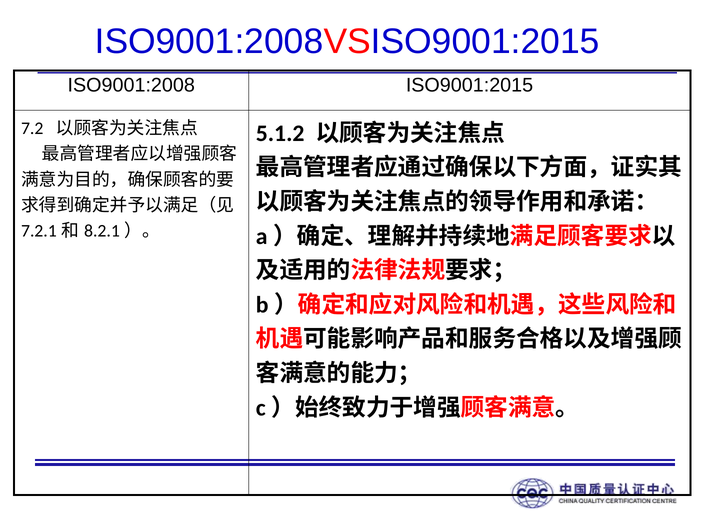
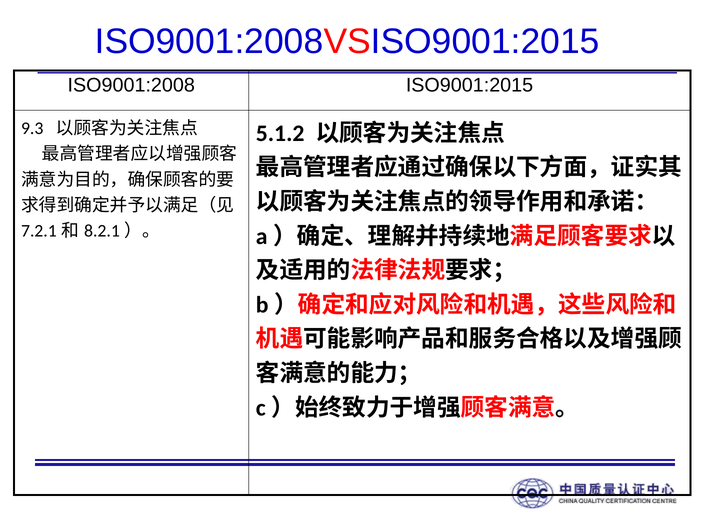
7.2: 7.2 -> 9.3
